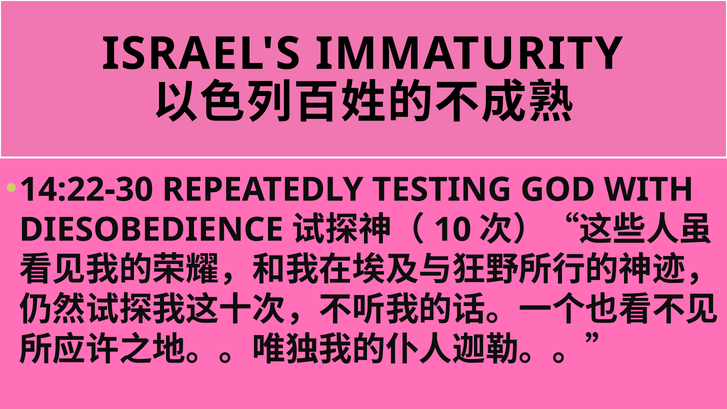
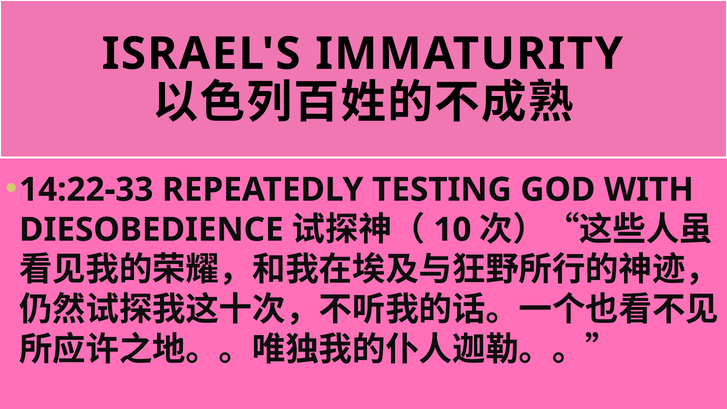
14:22-30: 14:22-30 -> 14:22-33
